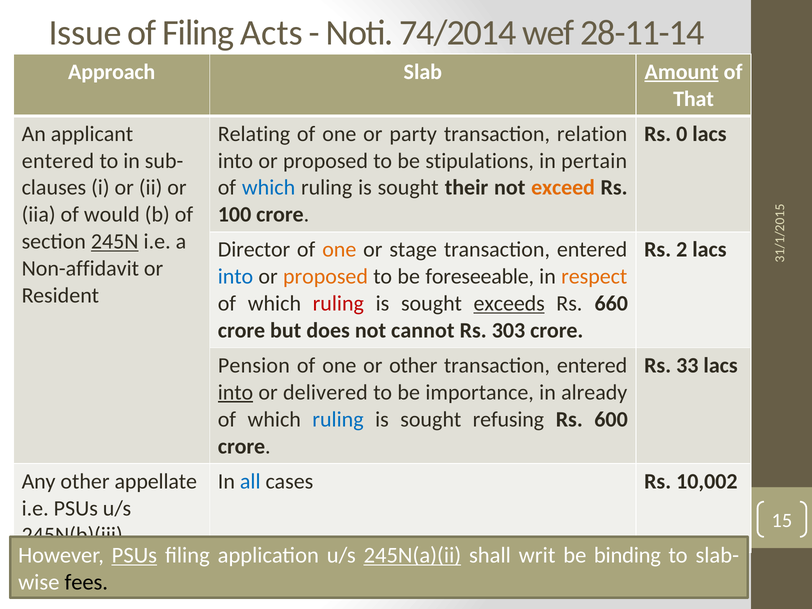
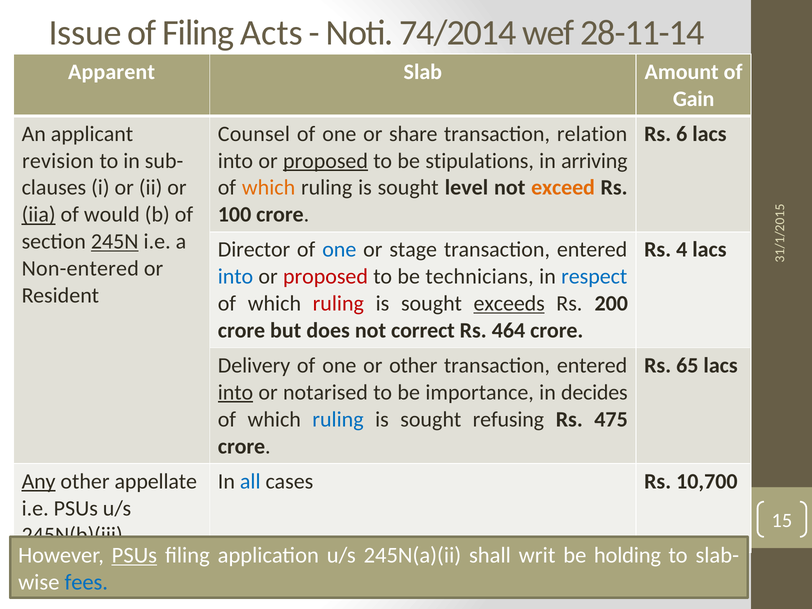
Approach: Approach -> Apparent
Amount underline: present -> none
That: That -> Gain
Relating: Relating -> Counsel
party: party -> share
Rs 0: 0 -> 6
entered at (58, 161): entered -> revision
proposed at (325, 161) underline: none -> present
pertain: pertain -> arriving
which at (269, 188) colour: blue -> orange
their: their -> level
iia underline: none -> present
one at (339, 250) colour: orange -> blue
Rs 2: 2 -> 4
Non-affidavit: Non-affidavit -> Non-entered
proposed at (325, 277) colour: orange -> red
foreseeable: foreseeable -> technicians
respect colour: orange -> blue
660: 660 -> 200
cannot: cannot -> correct
303: 303 -> 464
Pension: Pension -> Delivery
33: 33 -> 65
delivered: delivered -> notarised
already: already -> decides
600: 600 -> 475
Any underline: none -> present
10,002: 10,002 -> 10,700
245N(a)(ii underline: present -> none
binding: binding -> holding
fees colour: black -> blue
